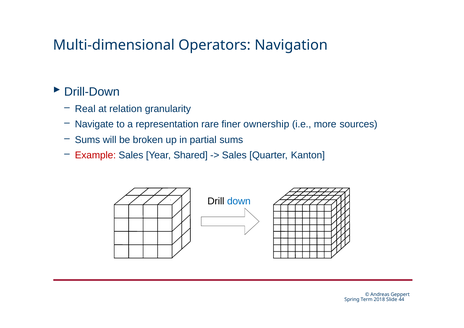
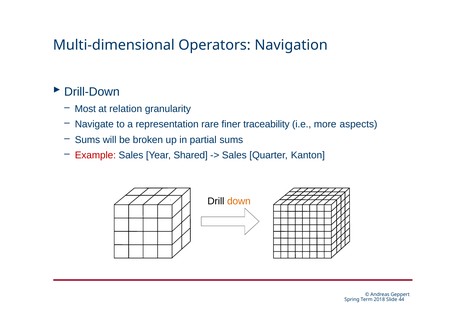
Real: Real -> Most
ownership: ownership -> traceability
sources: sources -> aspects
down colour: blue -> orange
